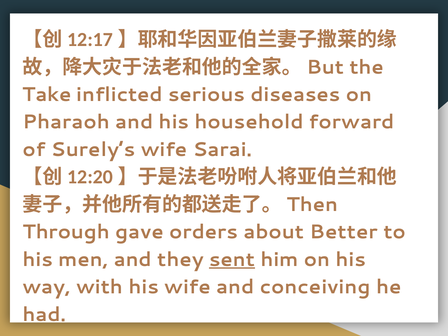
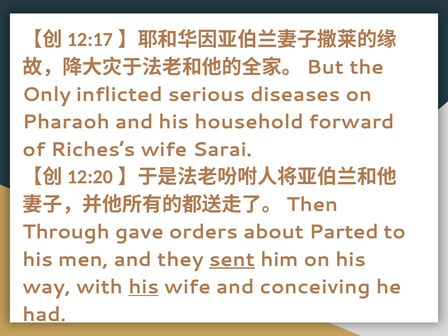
Take: Take -> Only
Surely’s: Surely’s -> Riches’s
Better: Better -> Parted
his at (144, 287) underline: none -> present
